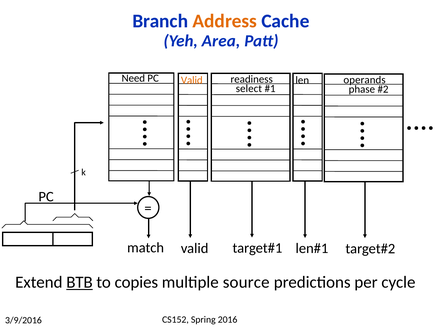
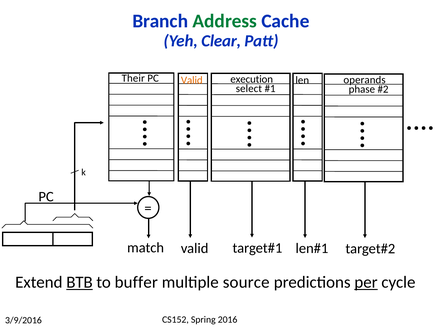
Address colour: orange -> green
Area: Area -> Clear
Need: Need -> Their
readiness: readiness -> execution
copies: copies -> buffer
per underline: none -> present
